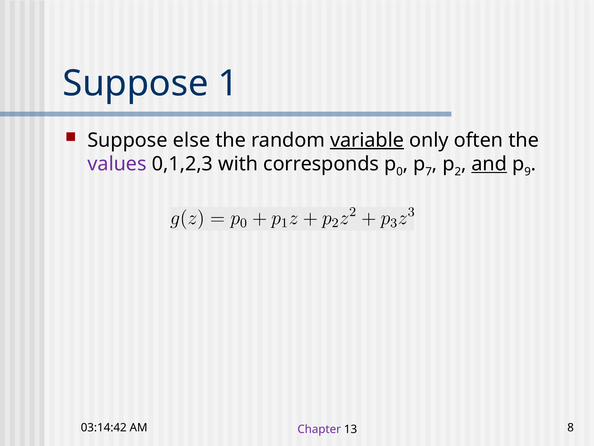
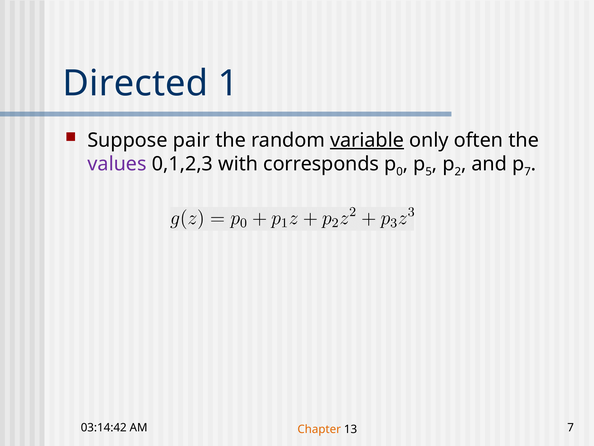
Suppose at (136, 83): Suppose -> Directed
else: else -> pair
7: 7 -> 5
and underline: present -> none
9 at (528, 171): 9 -> 7
Chapter colour: purple -> orange
13 8: 8 -> 7
